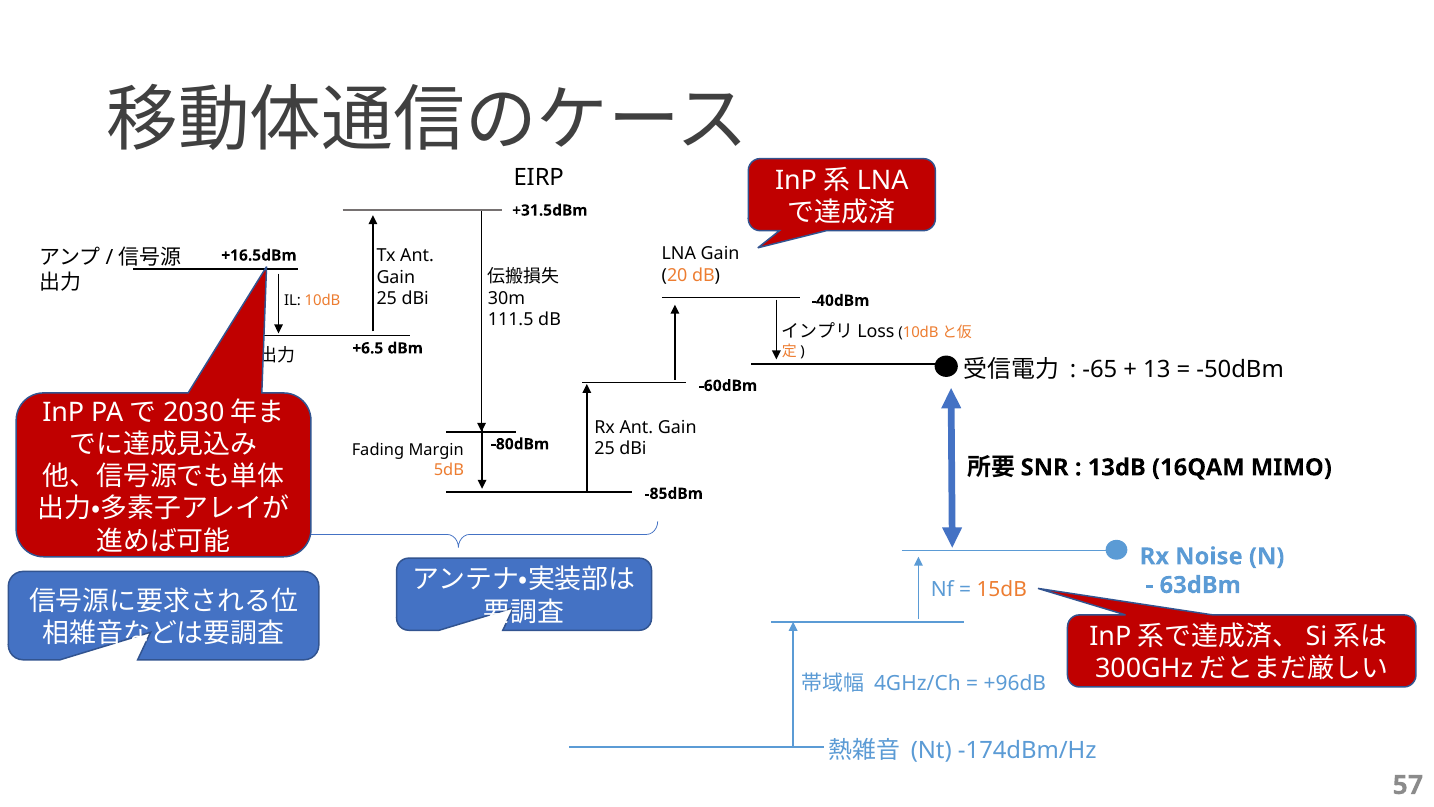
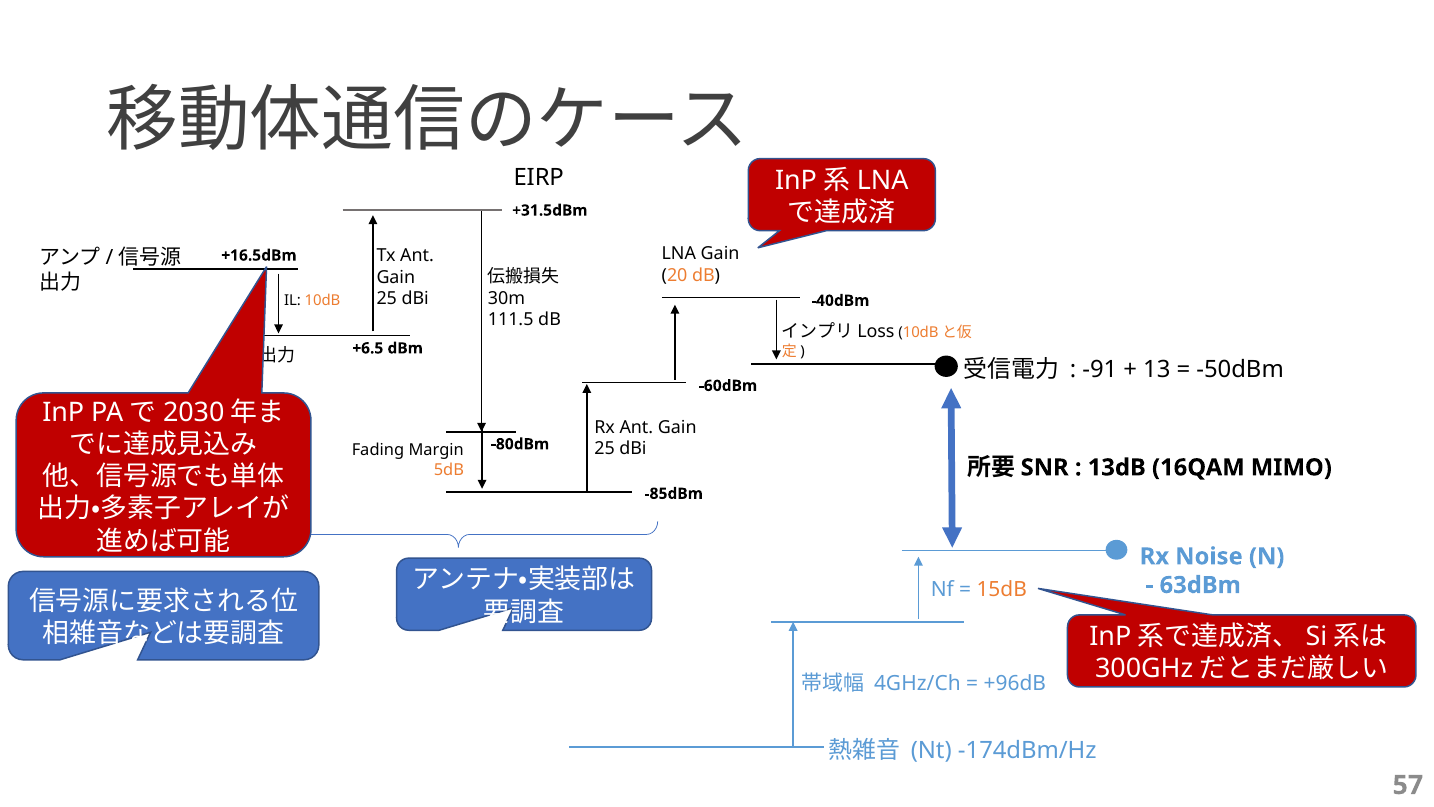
-65: -65 -> -91
